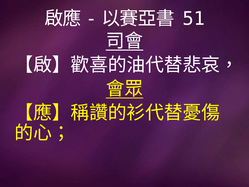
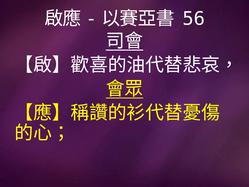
51: 51 -> 56
